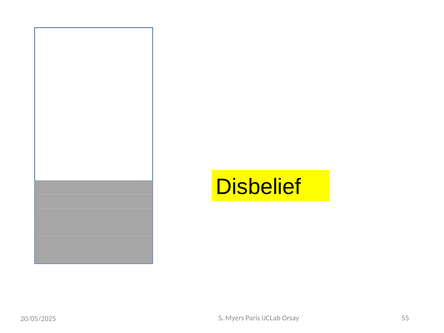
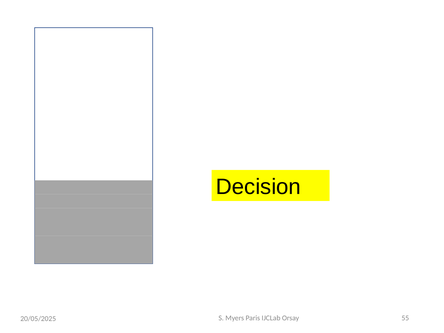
Disbelief: Disbelief -> Decision
